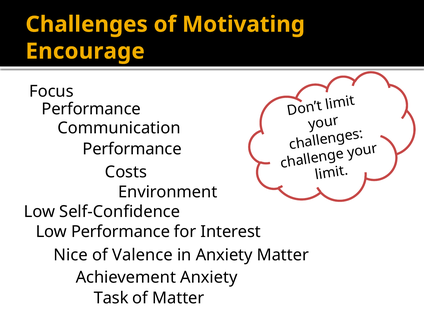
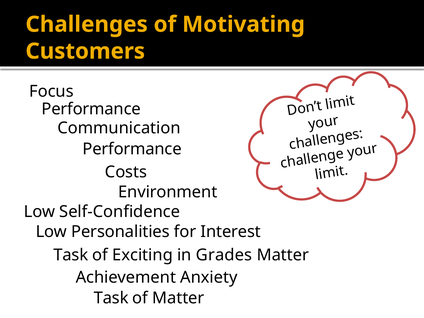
Encourage: Encourage -> Customers
Low Performance: Performance -> Personalities
Nice at (71, 255): Nice -> Task
Valence: Valence -> Exciting
in Anxiety: Anxiety -> Grades
